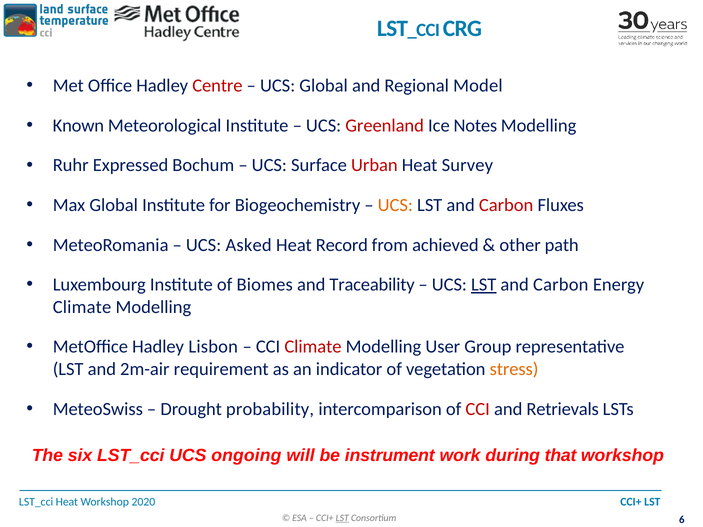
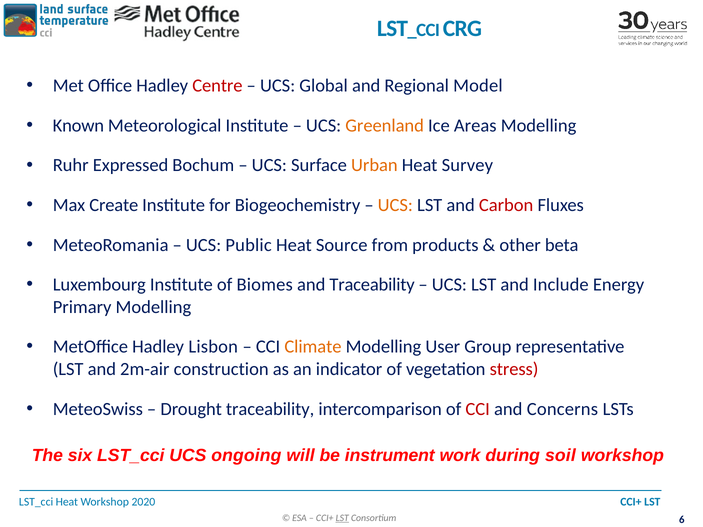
Greenland colour: red -> orange
Notes: Notes -> Areas
Urban colour: red -> orange
Max Global: Global -> Create
Asked: Asked -> Public
Record: Record -> Source
achieved: achieved -> products
path: path -> beta
LST at (484, 285) underline: present -> none
Carbon at (561, 285): Carbon -> Include
Climate at (82, 307): Climate -> Primary
Climate at (313, 347) colour: red -> orange
requirement: requirement -> construction
stress colour: orange -> red
Drought probability: probability -> traceability
Retrievals: Retrievals -> Concerns
that: that -> soil
